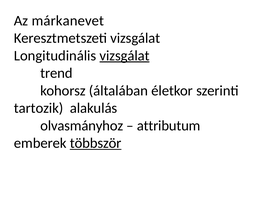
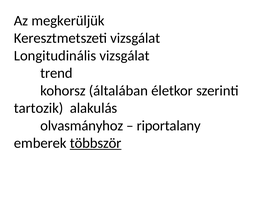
márkanevet: márkanevet -> megkerüljük
vizsgálat at (125, 56) underline: present -> none
attributum: attributum -> riportalany
